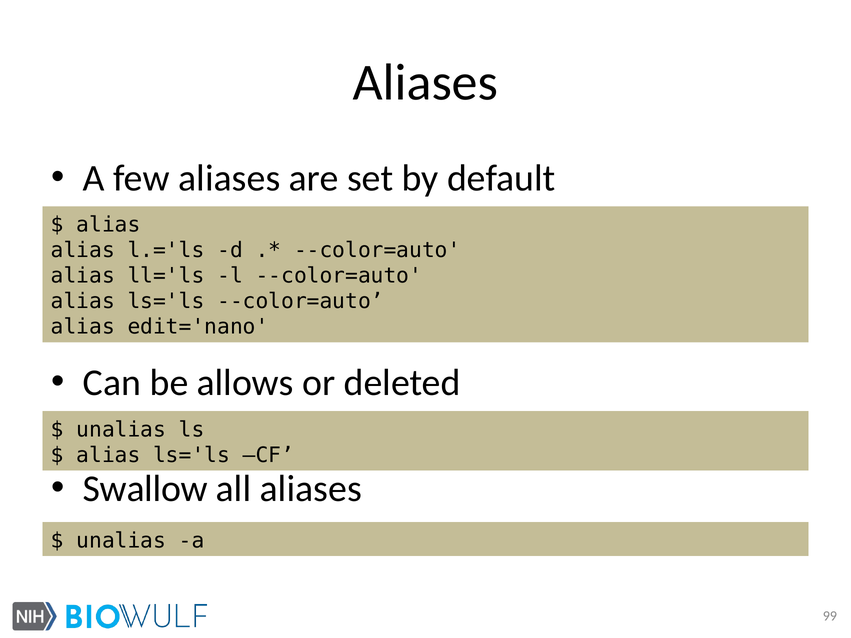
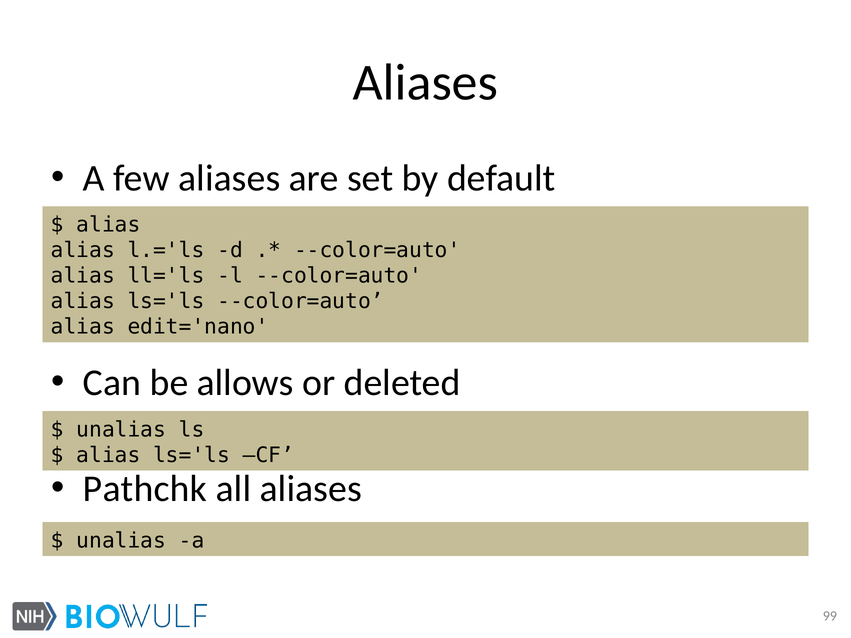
Swallow: Swallow -> Pathchk
